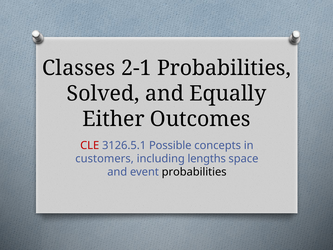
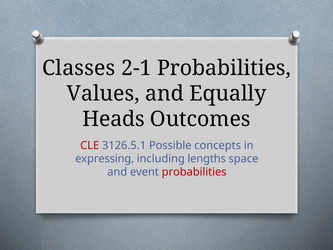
Solved: Solved -> Values
Either: Either -> Heads
customers: customers -> expressing
probabilities at (194, 172) colour: black -> red
